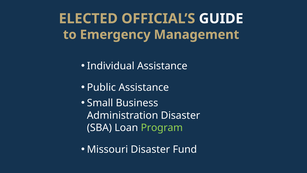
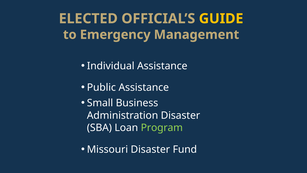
GUIDE colour: white -> yellow
